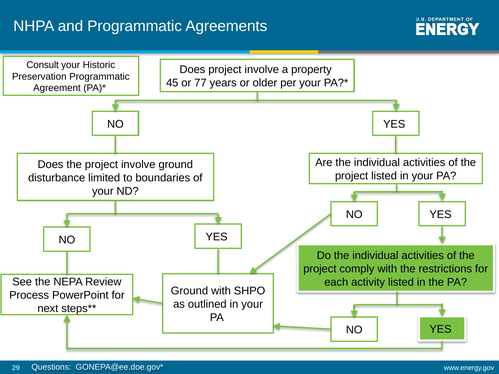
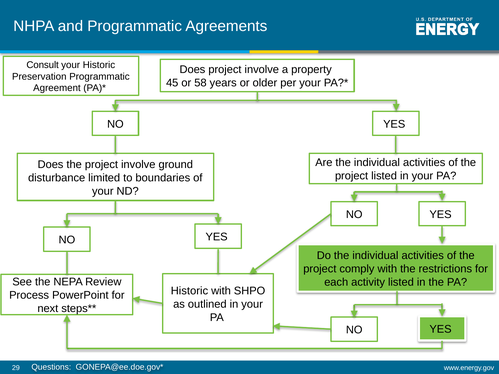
77: 77 -> 58
Ground at (189, 291): Ground -> Historic
